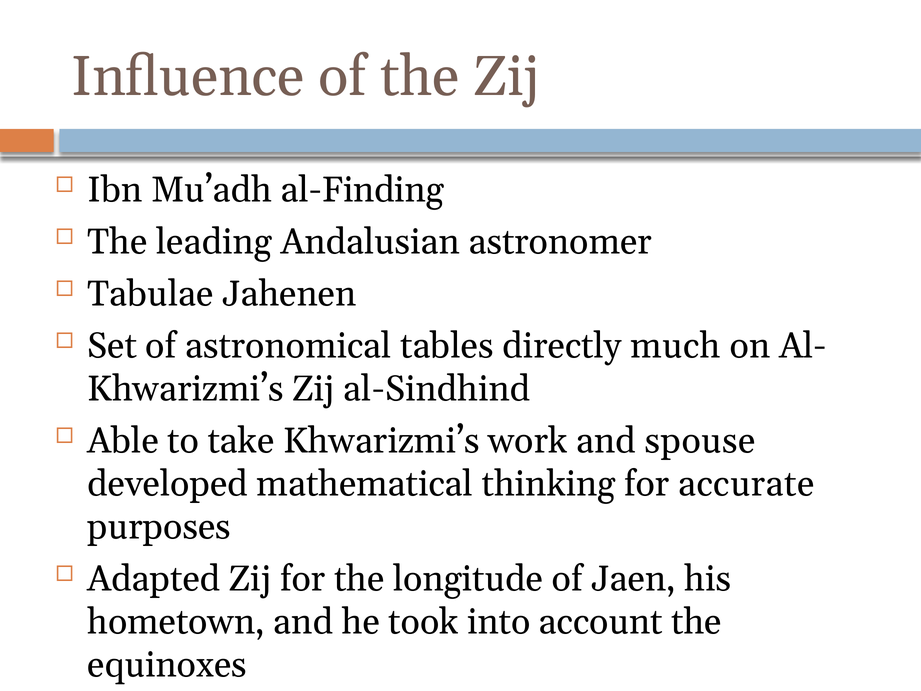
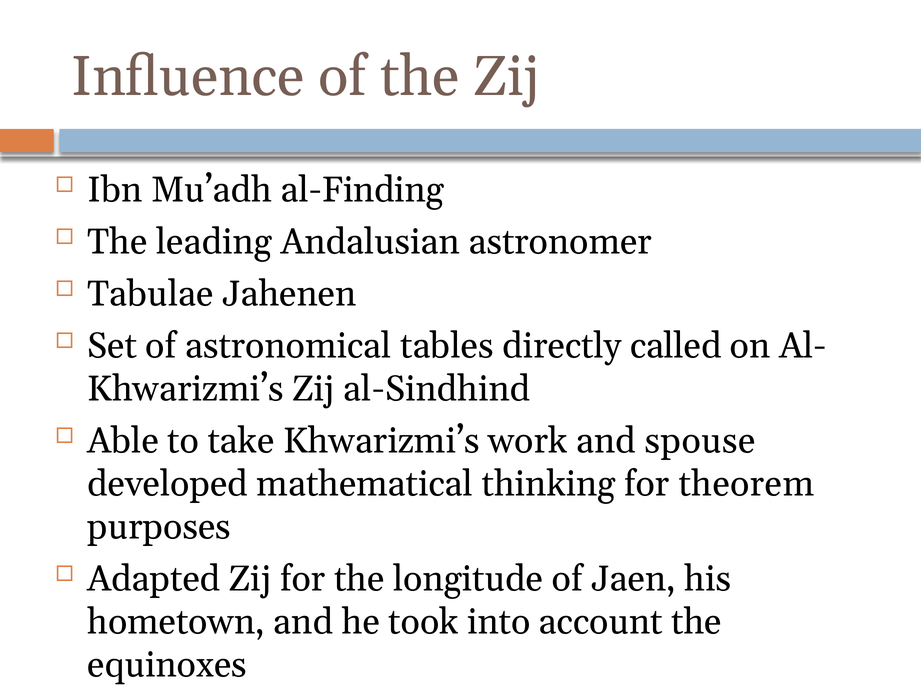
much: much -> called
accurate: accurate -> theorem
